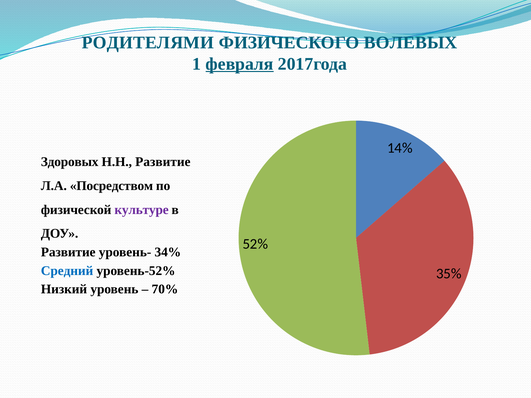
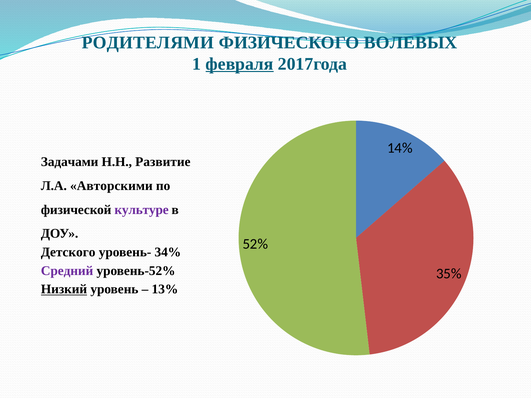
Здоровых: Здоровых -> Задачами
Посредством: Посредством -> Авторскими
Развитие at (68, 252): Развитие -> Детского
Средний colour: blue -> purple
Низкий underline: none -> present
70%: 70% -> 13%
